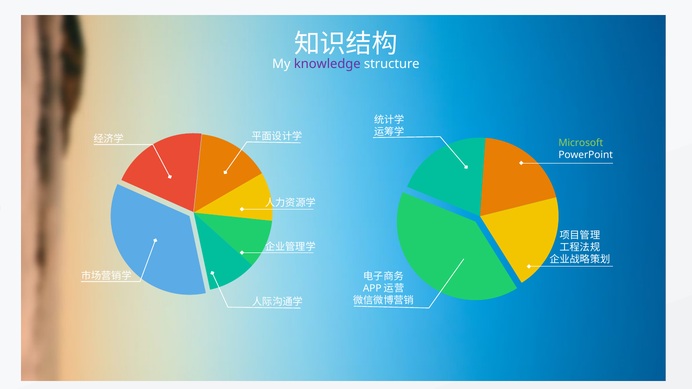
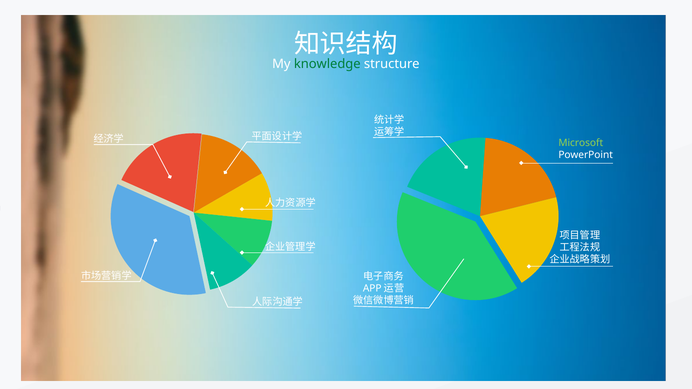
knowledge colour: purple -> green
